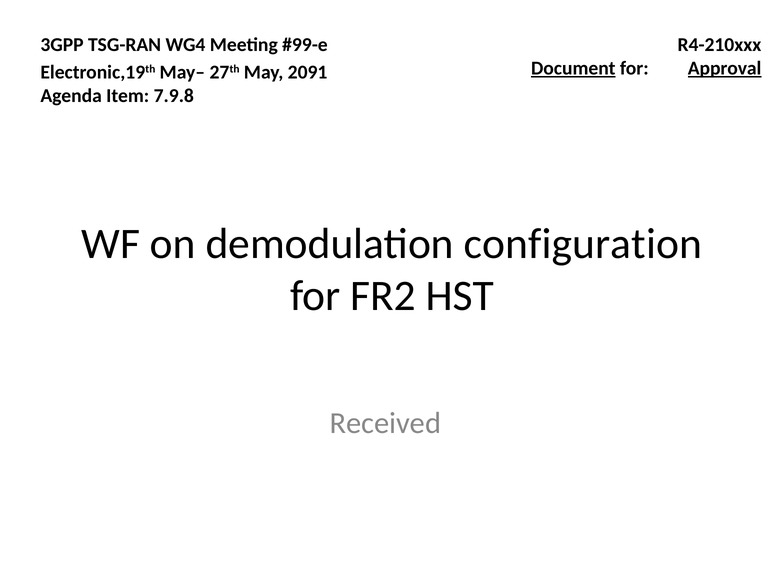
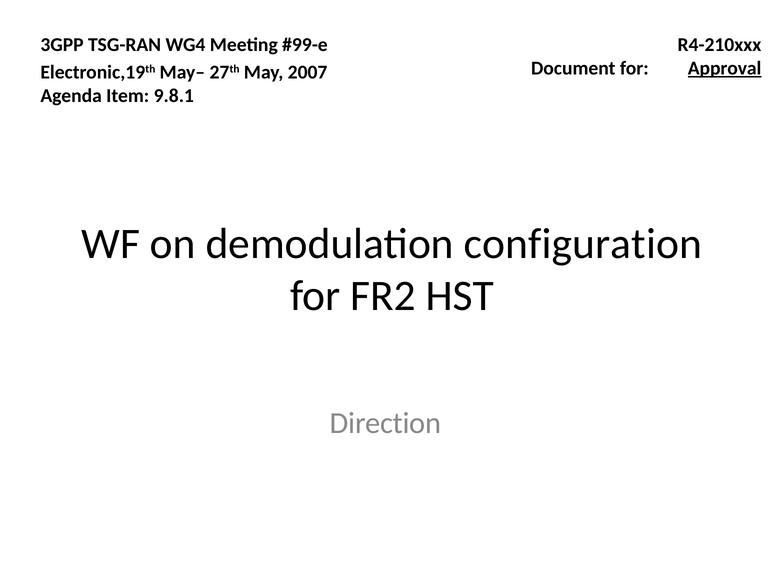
Document underline: present -> none
2091: 2091 -> 2007
7.9.8: 7.9.8 -> 9.8.1
Received: Received -> Direction
